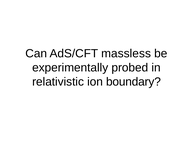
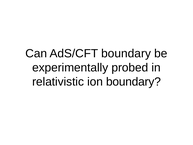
AdS/CFT massless: massless -> boundary
